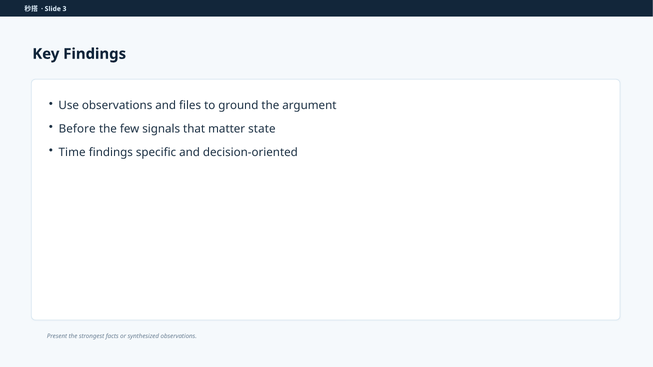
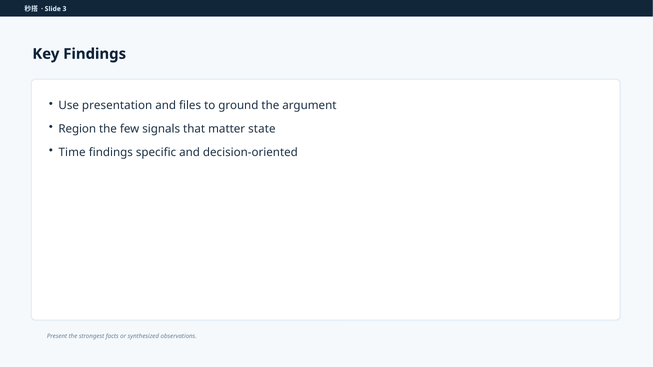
Use observations: observations -> presentation
Before: Before -> Region
